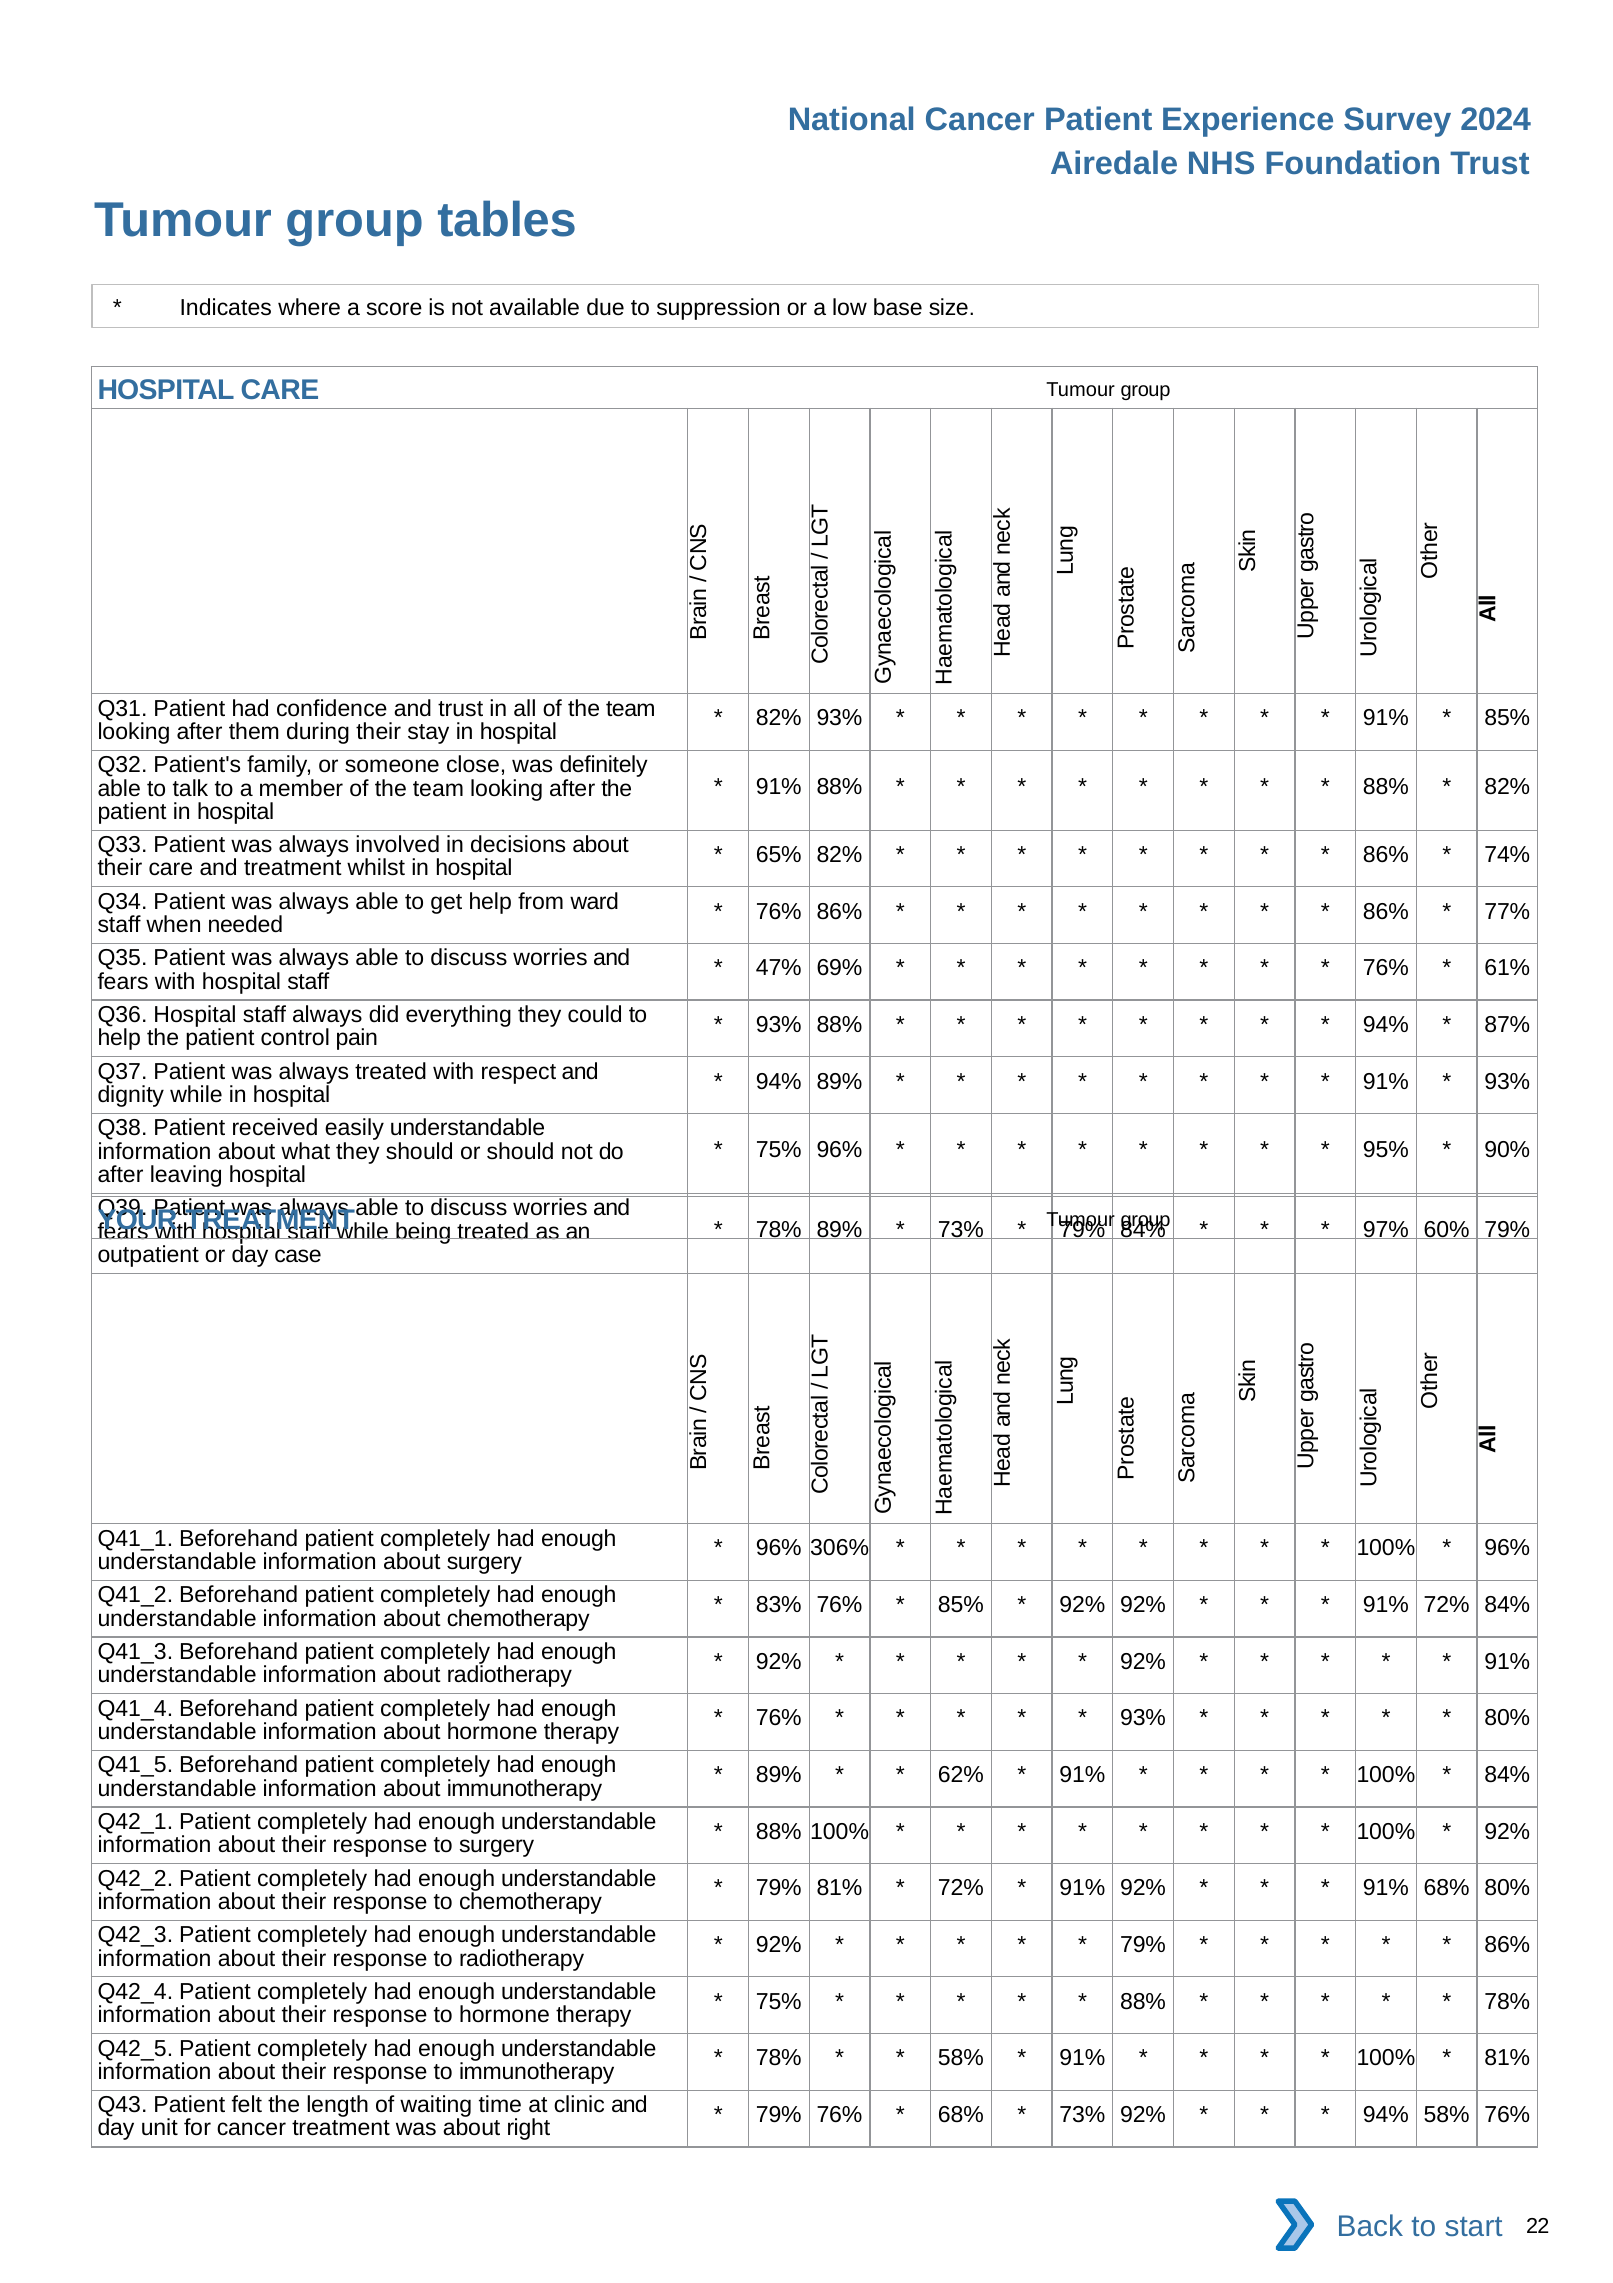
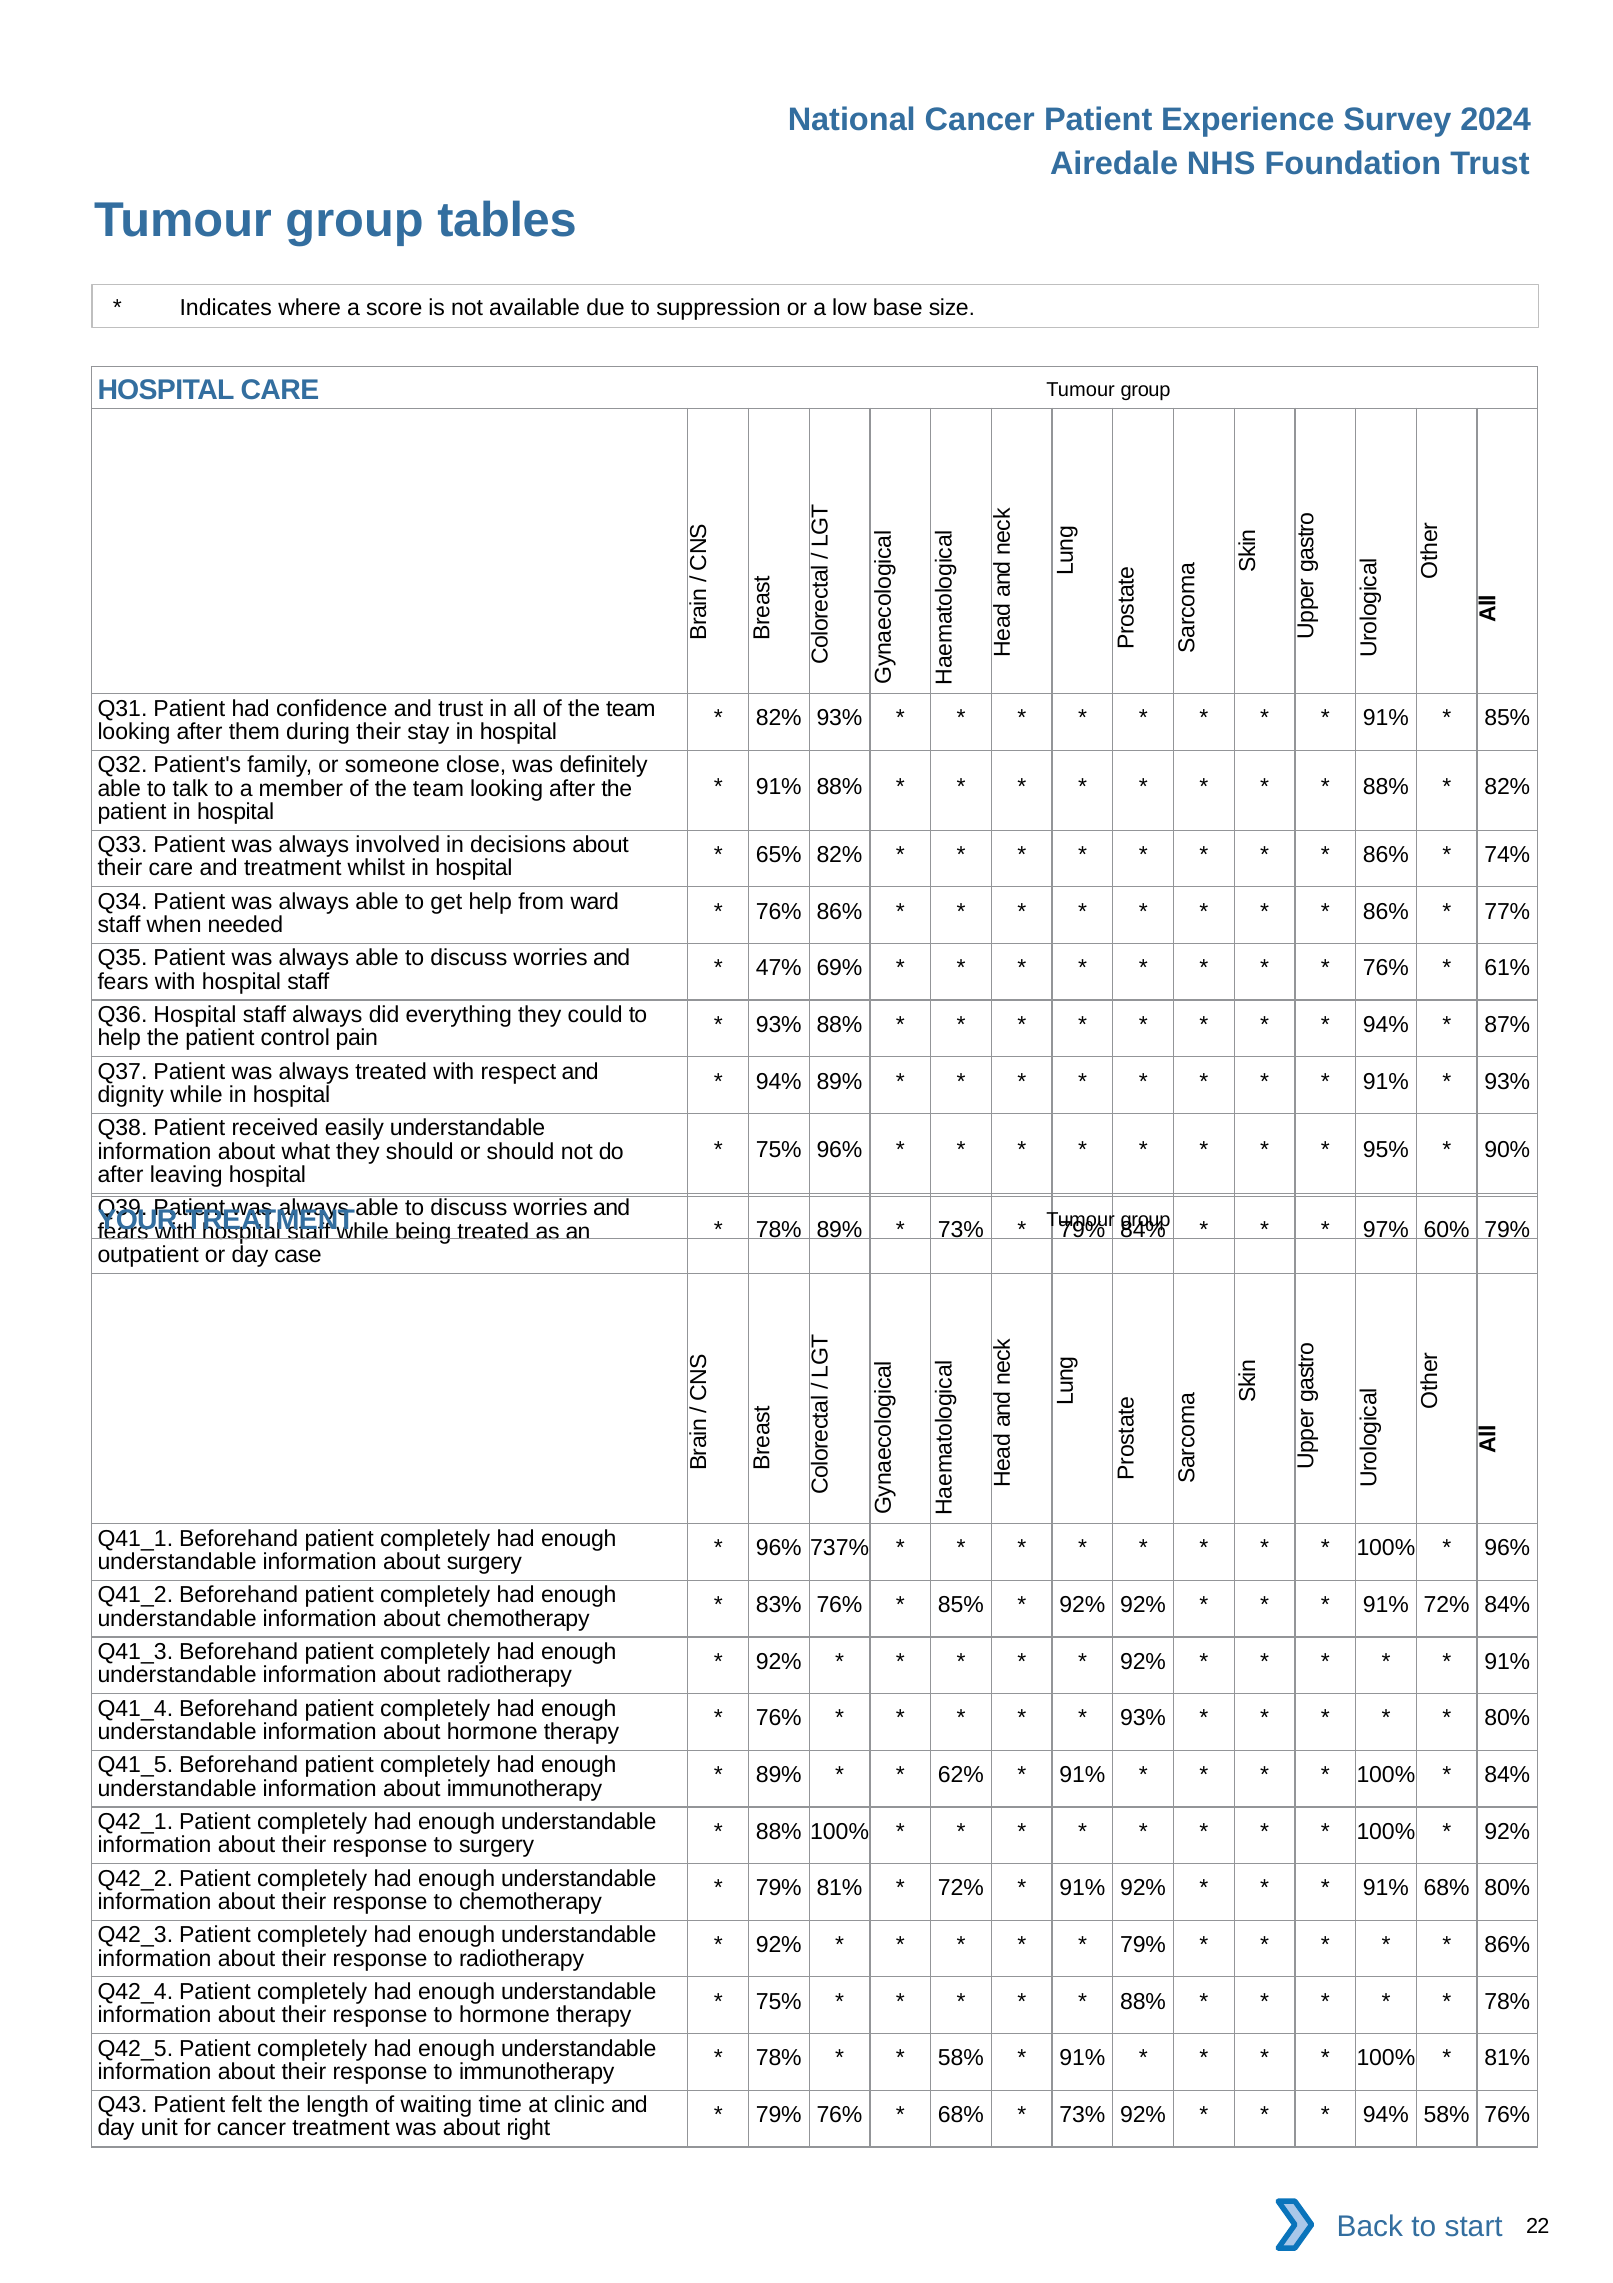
306%: 306% -> 737%
